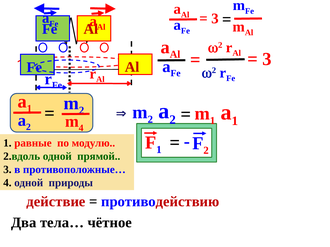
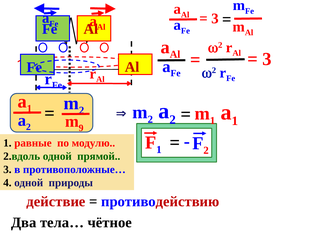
4 at (81, 128): 4 -> 9
